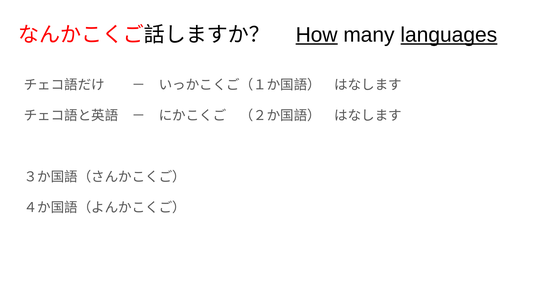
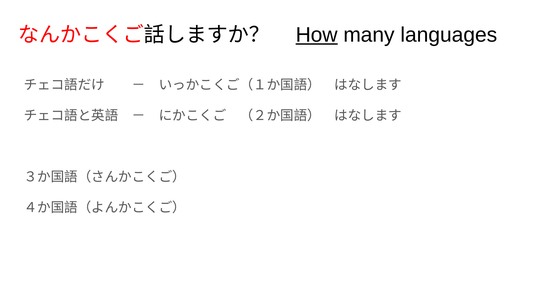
languages underline: present -> none
